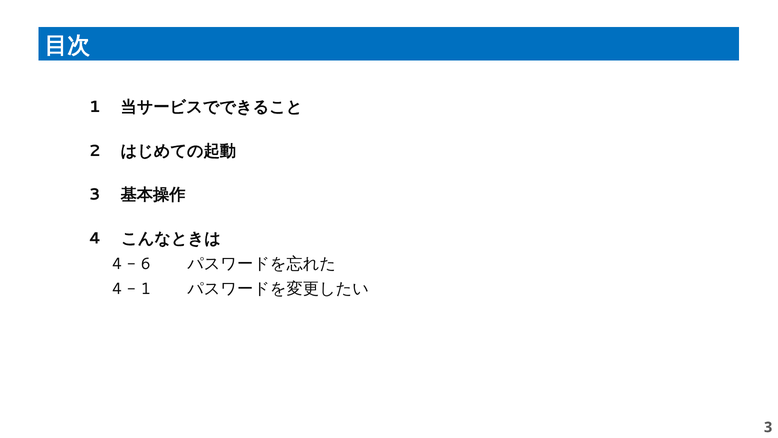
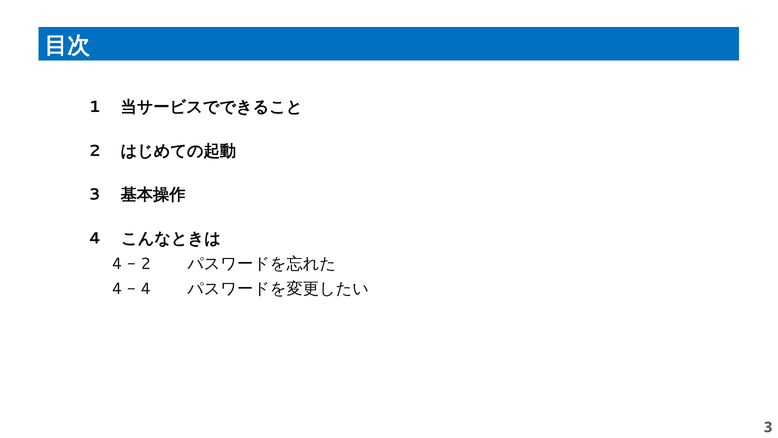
6 at (146, 264): 6 -> 2
1 at (146, 289): 1 -> 4
